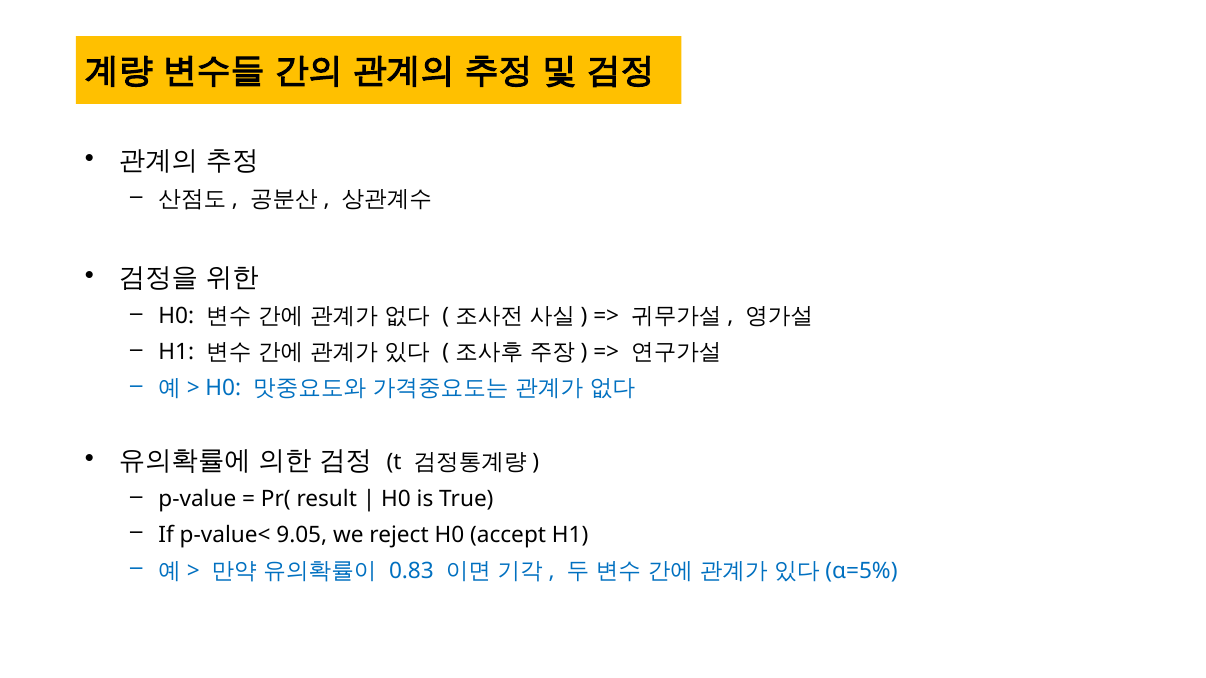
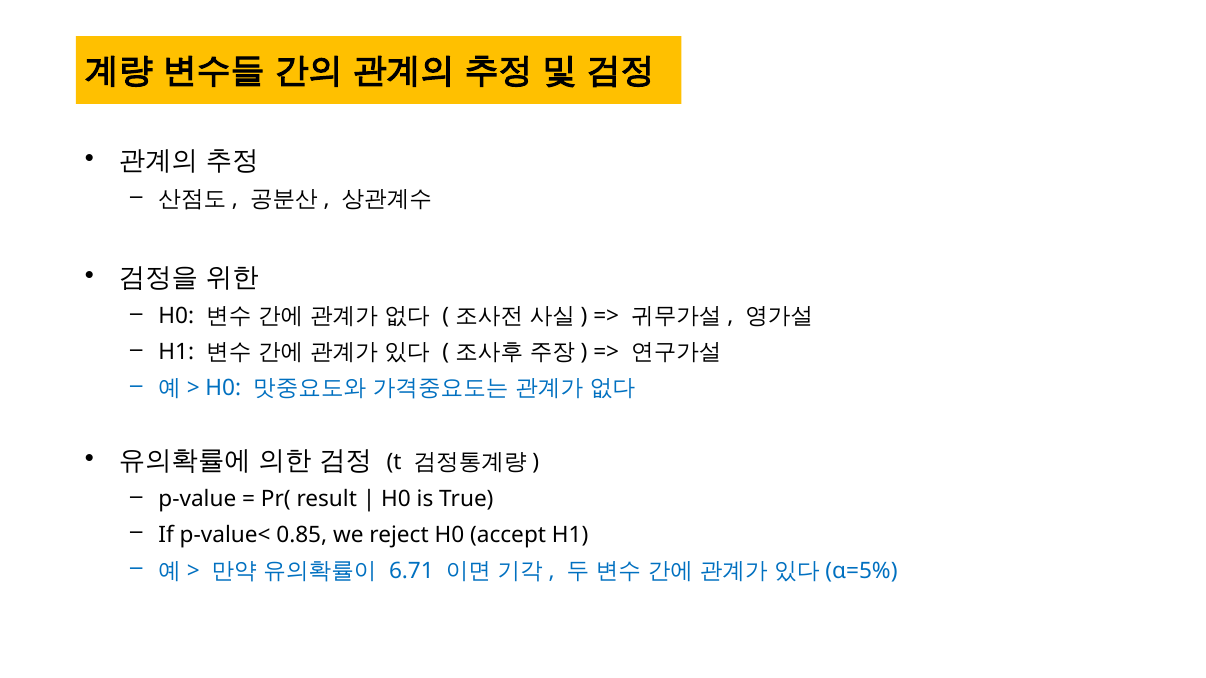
9.05: 9.05 -> 0.85
0.83: 0.83 -> 6.71
